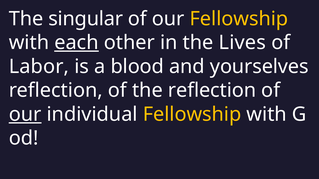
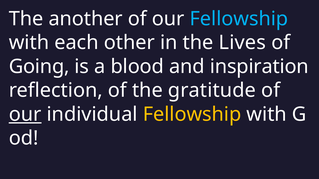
singular: singular -> another
Fellowship at (239, 19) colour: yellow -> light blue
each underline: present -> none
Labor: Labor -> Going
yourselves: yourselves -> inspiration
the reflection: reflection -> gratitude
